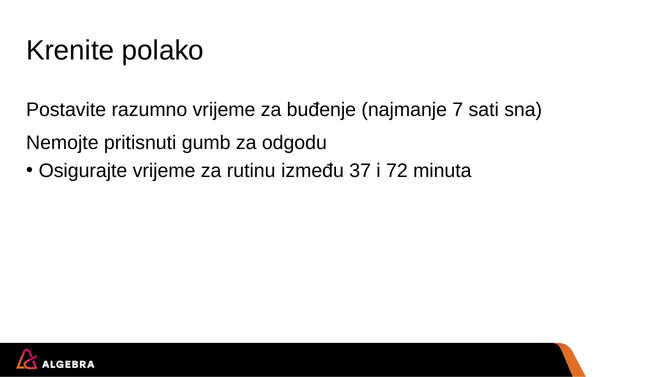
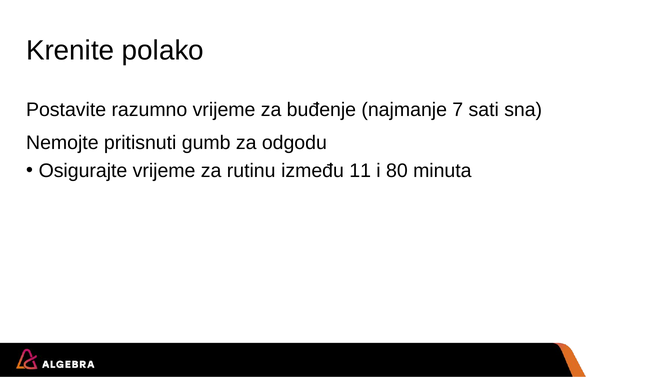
37: 37 -> 11
72: 72 -> 80
